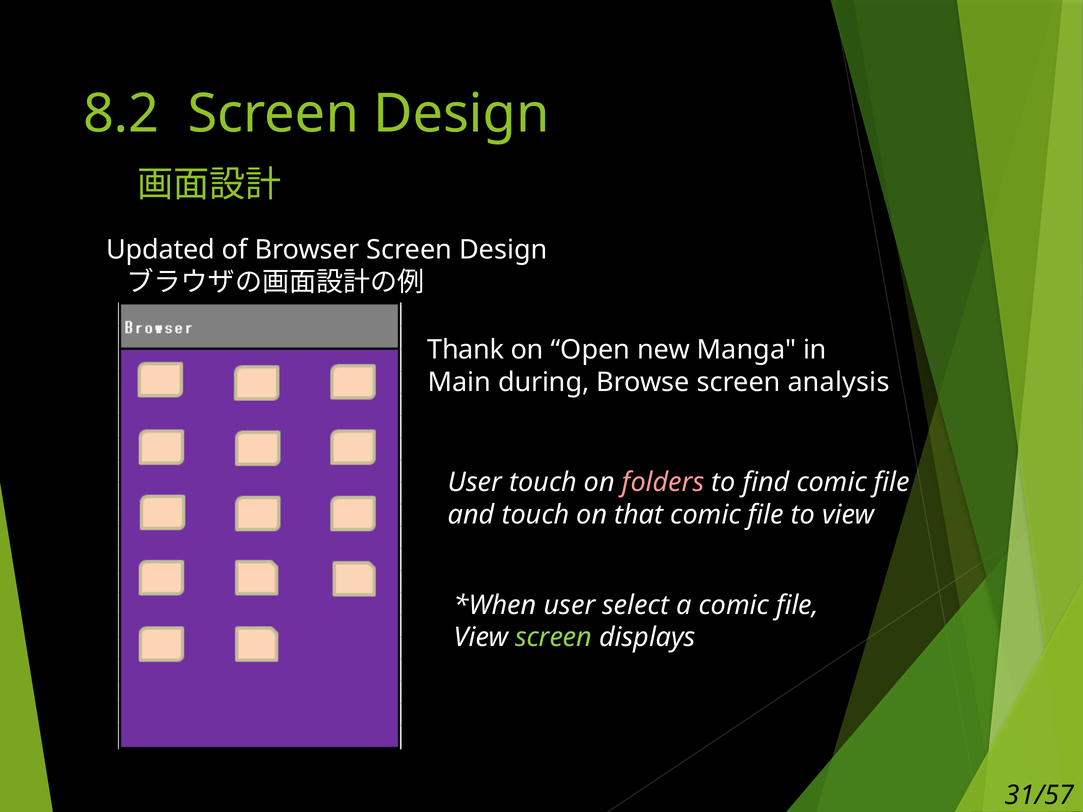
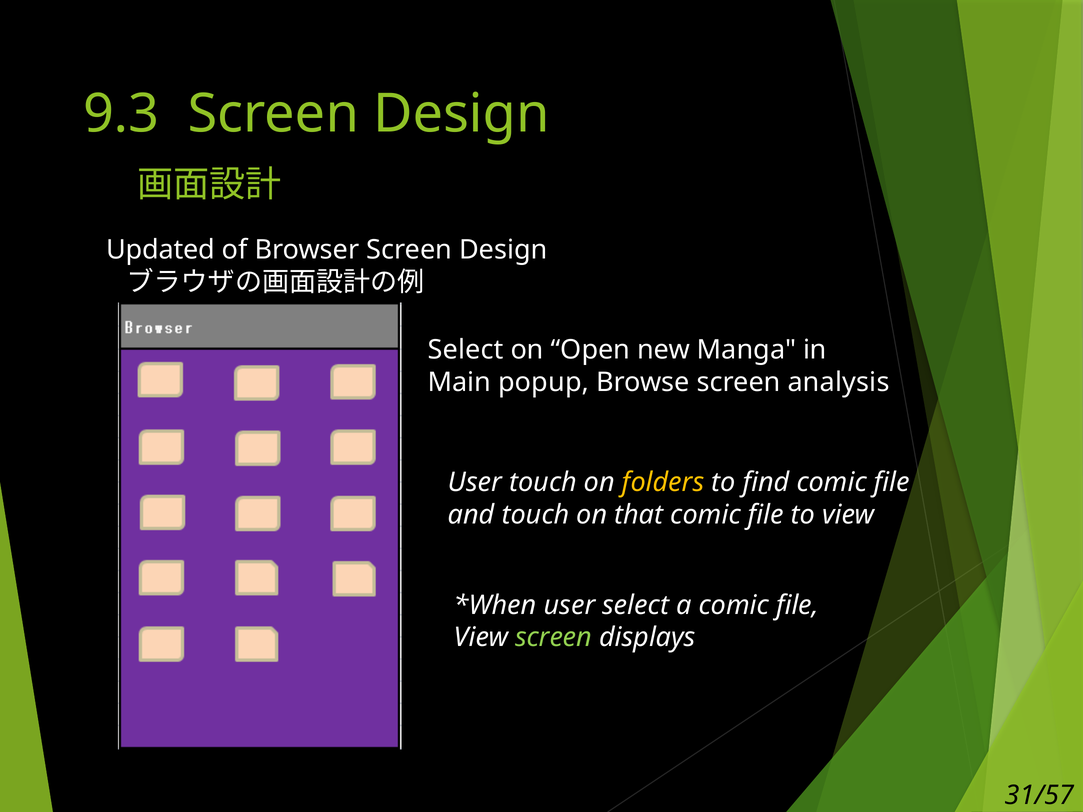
8.2: 8.2 -> 9.3
Thank at (466, 350): Thank -> Select
during: during -> popup
folders colour: pink -> yellow
